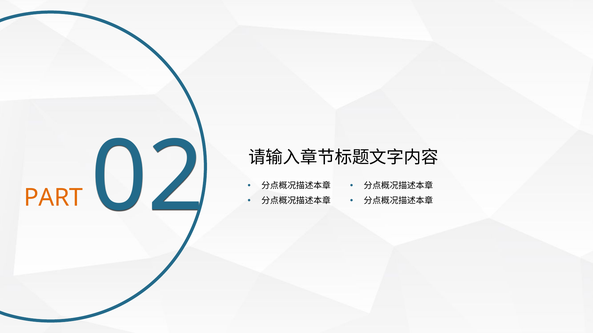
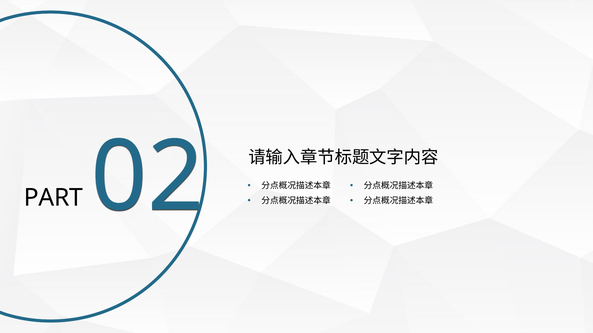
PART colour: orange -> black
